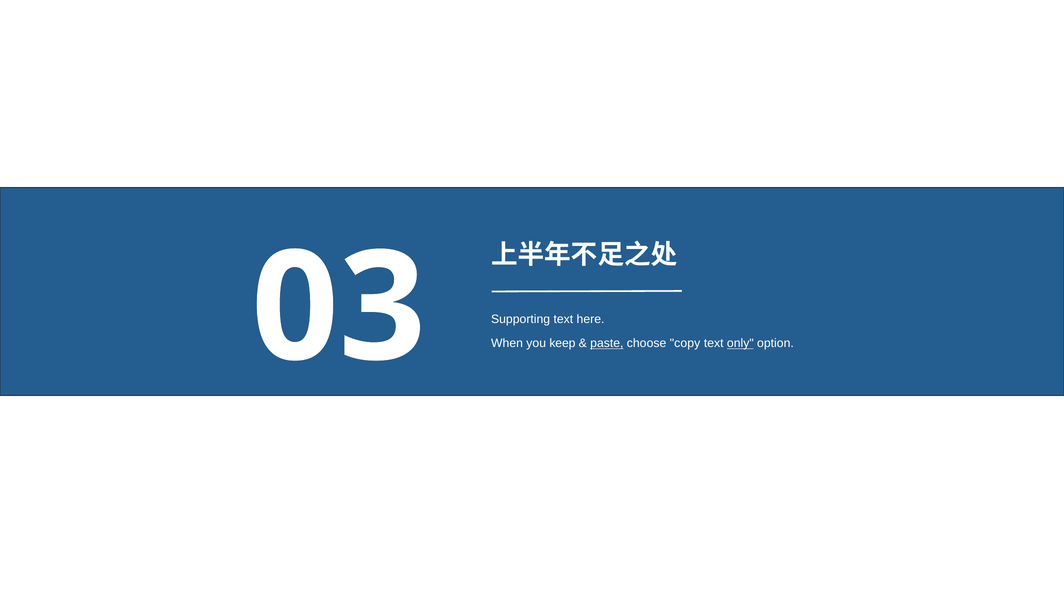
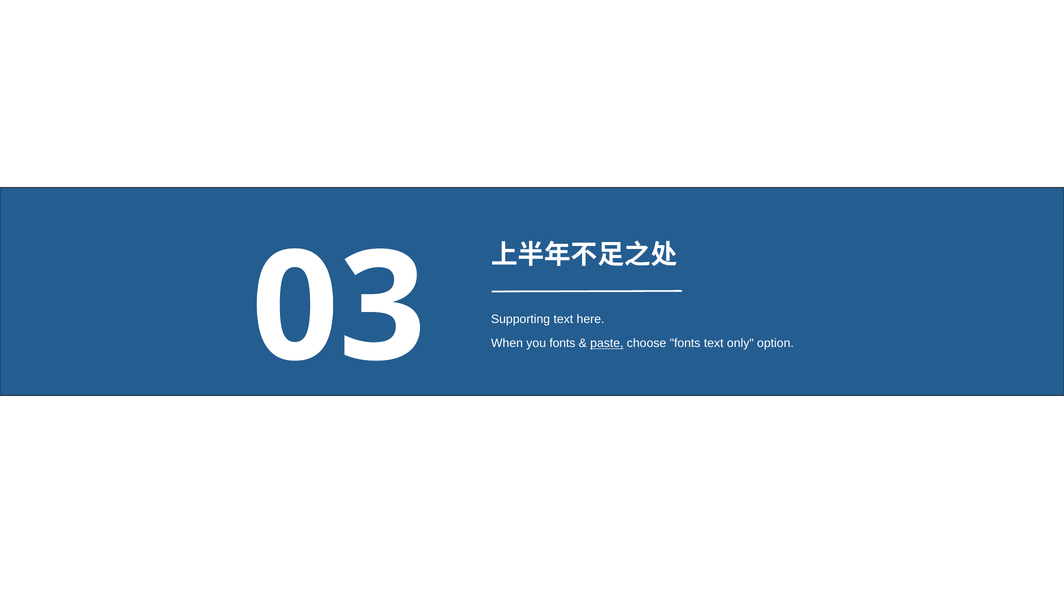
you keep: keep -> fonts
choose copy: copy -> fonts
only underline: present -> none
